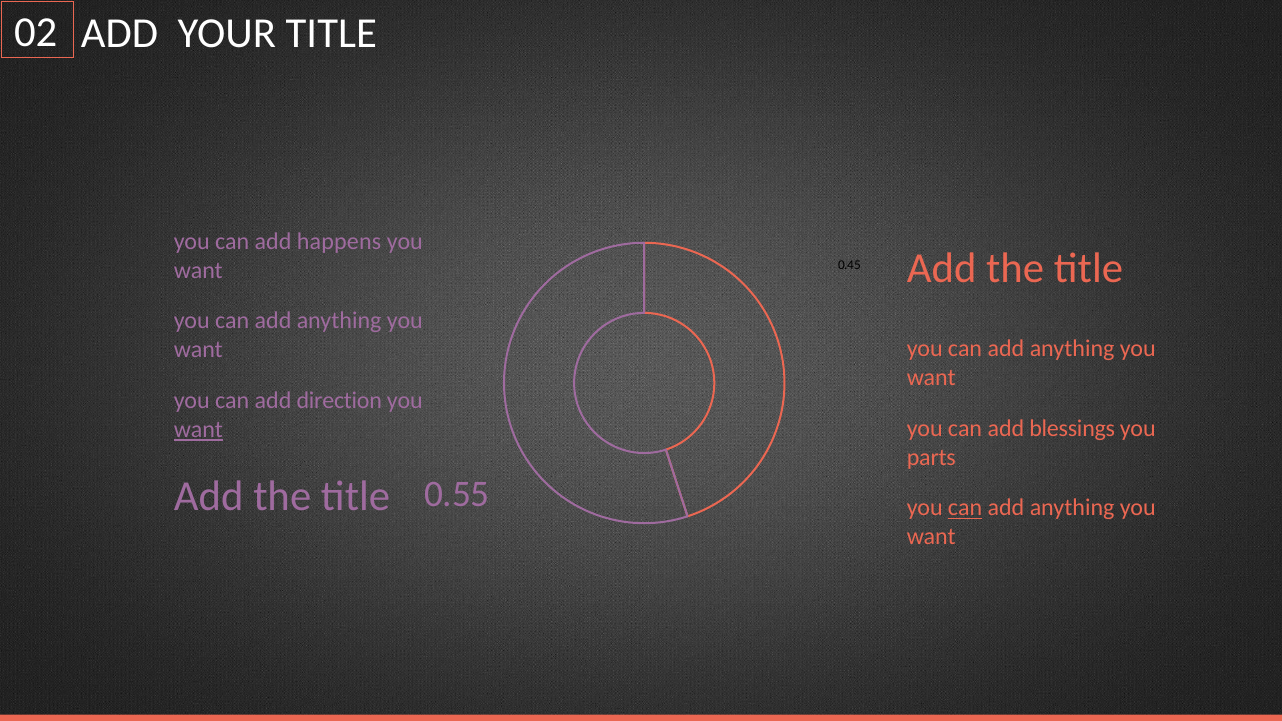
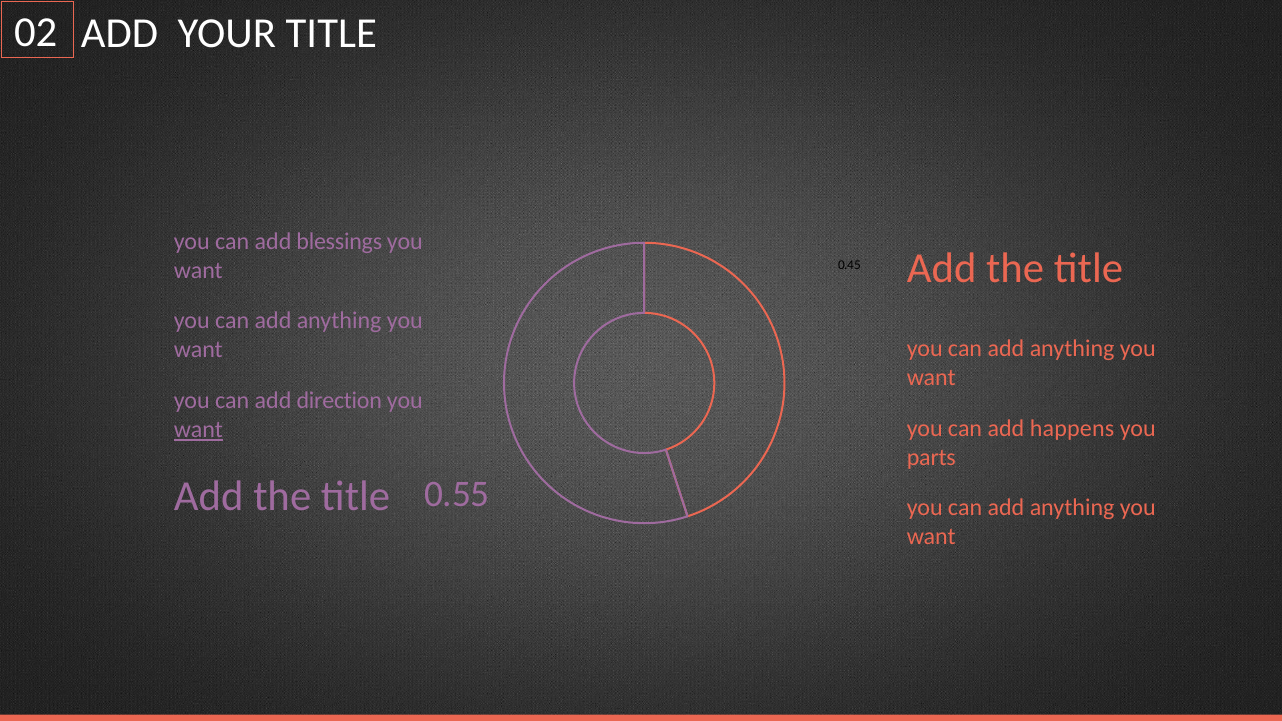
happens: happens -> blessings
blessings: blessings -> happens
can at (965, 508) underline: present -> none
